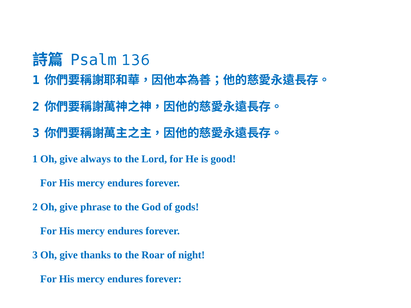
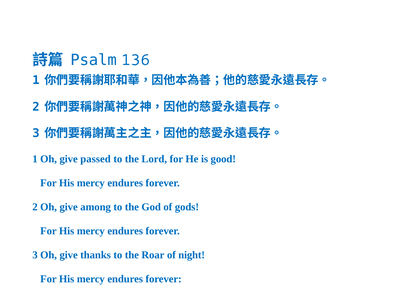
always: always -> passed
phrase: phrase -> among
